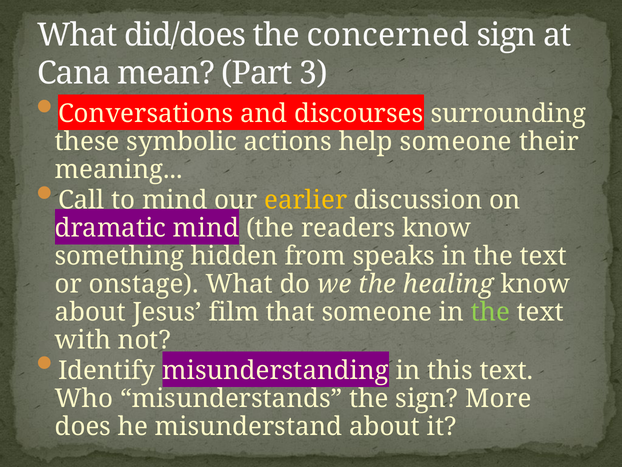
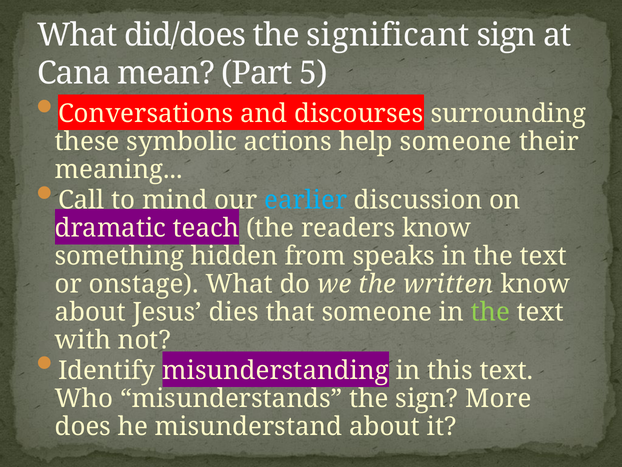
concerned: concerned -> significant
3: 3 -> 5
earlier colour: yellow -> light blue
dramatic mind: mind -> teach
healing: healing -> written
film: film -> dies
